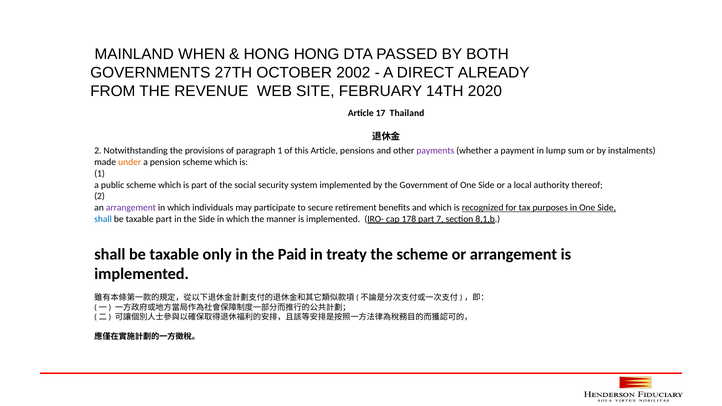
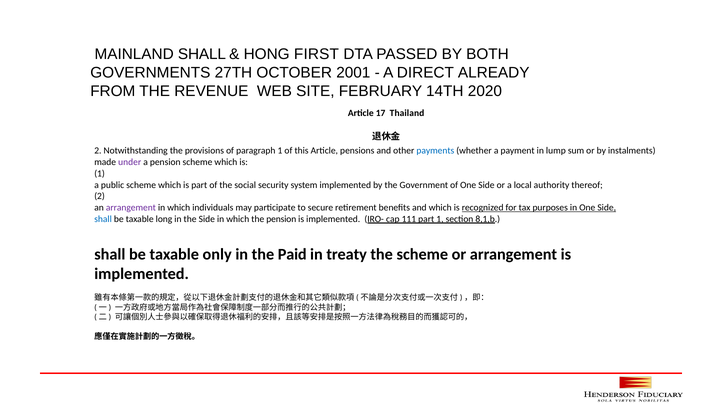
MAINLAND WHEN: WHEN -> SHALL
HONG HONG: HONG -> FIRST
2002: 2002 -> 2001
payments colour: purple -> blue
under colour: orange -> purple
taxable part: part -> long
the manner: manner -> pension
178: 178 -> 111
part 7: 7 -> 1
